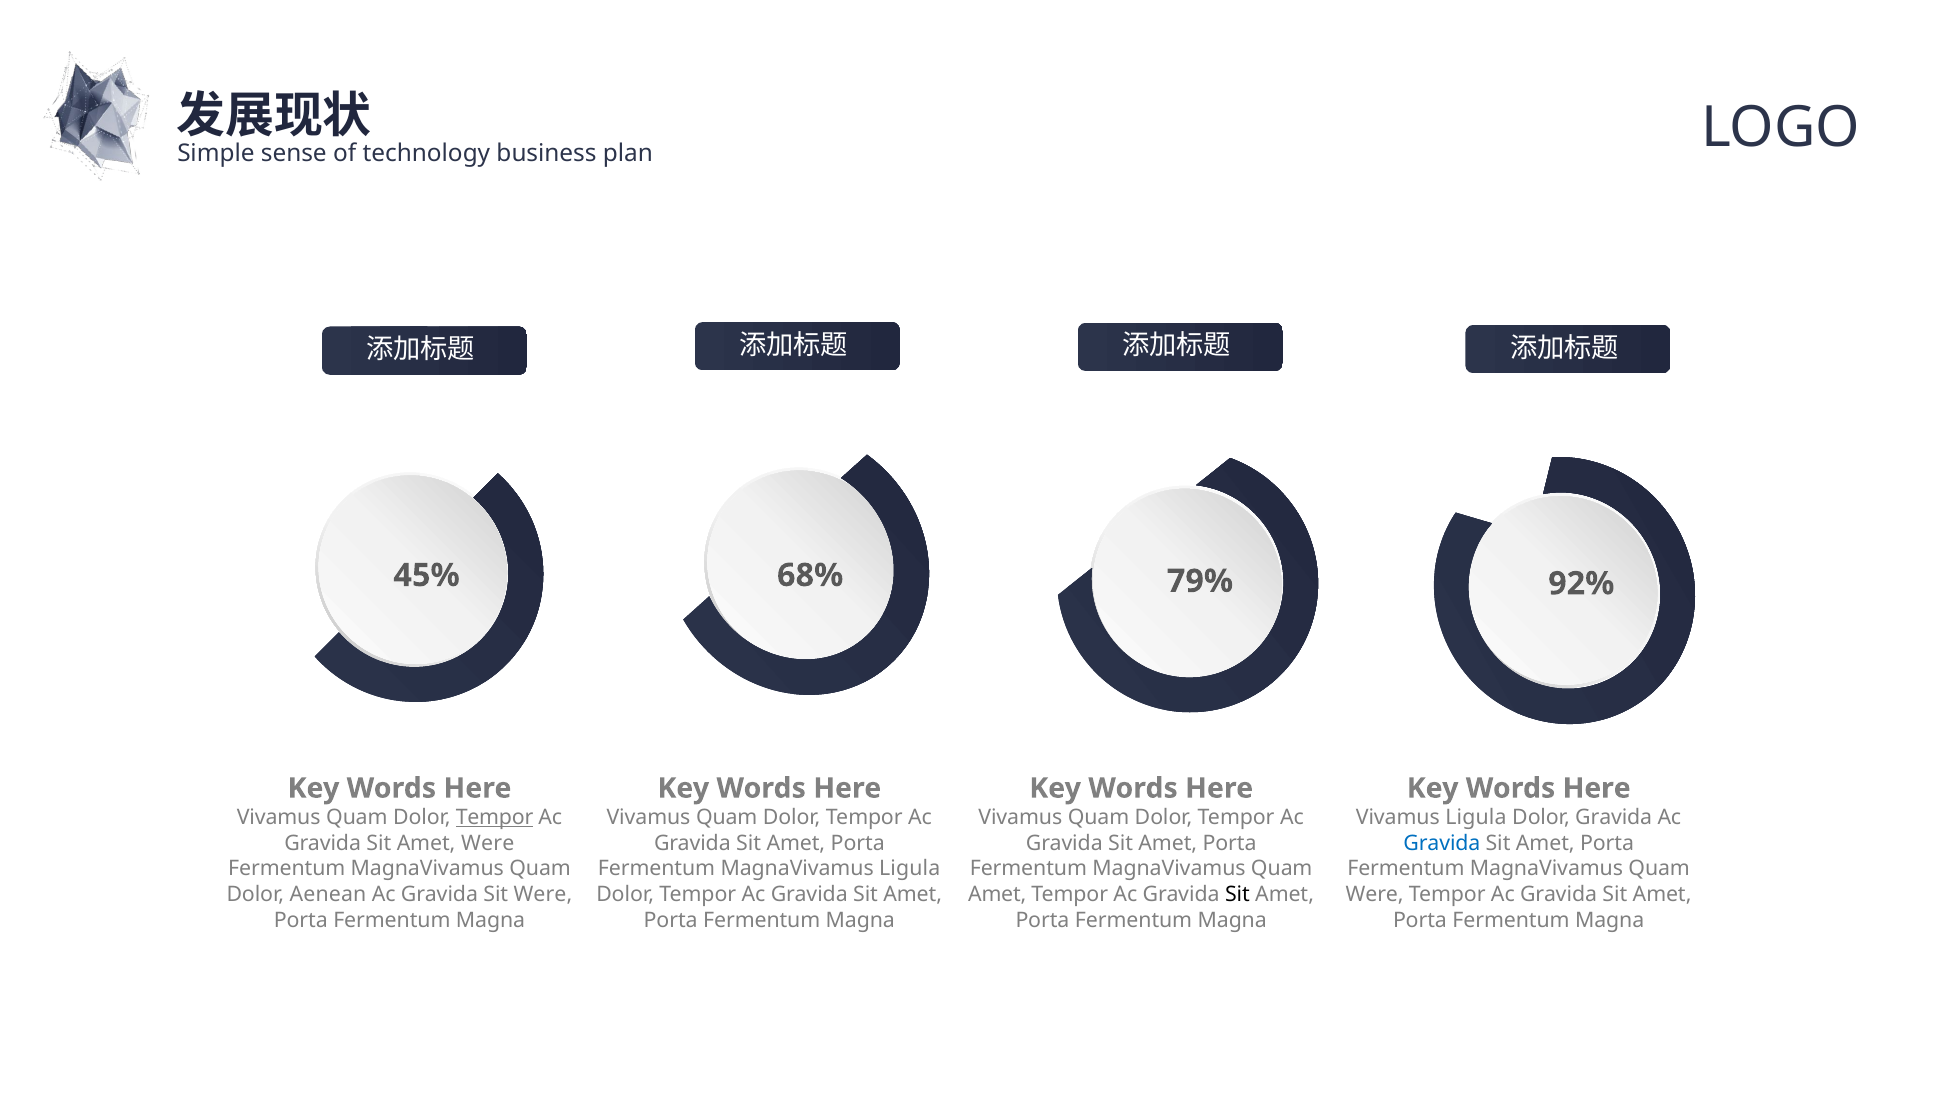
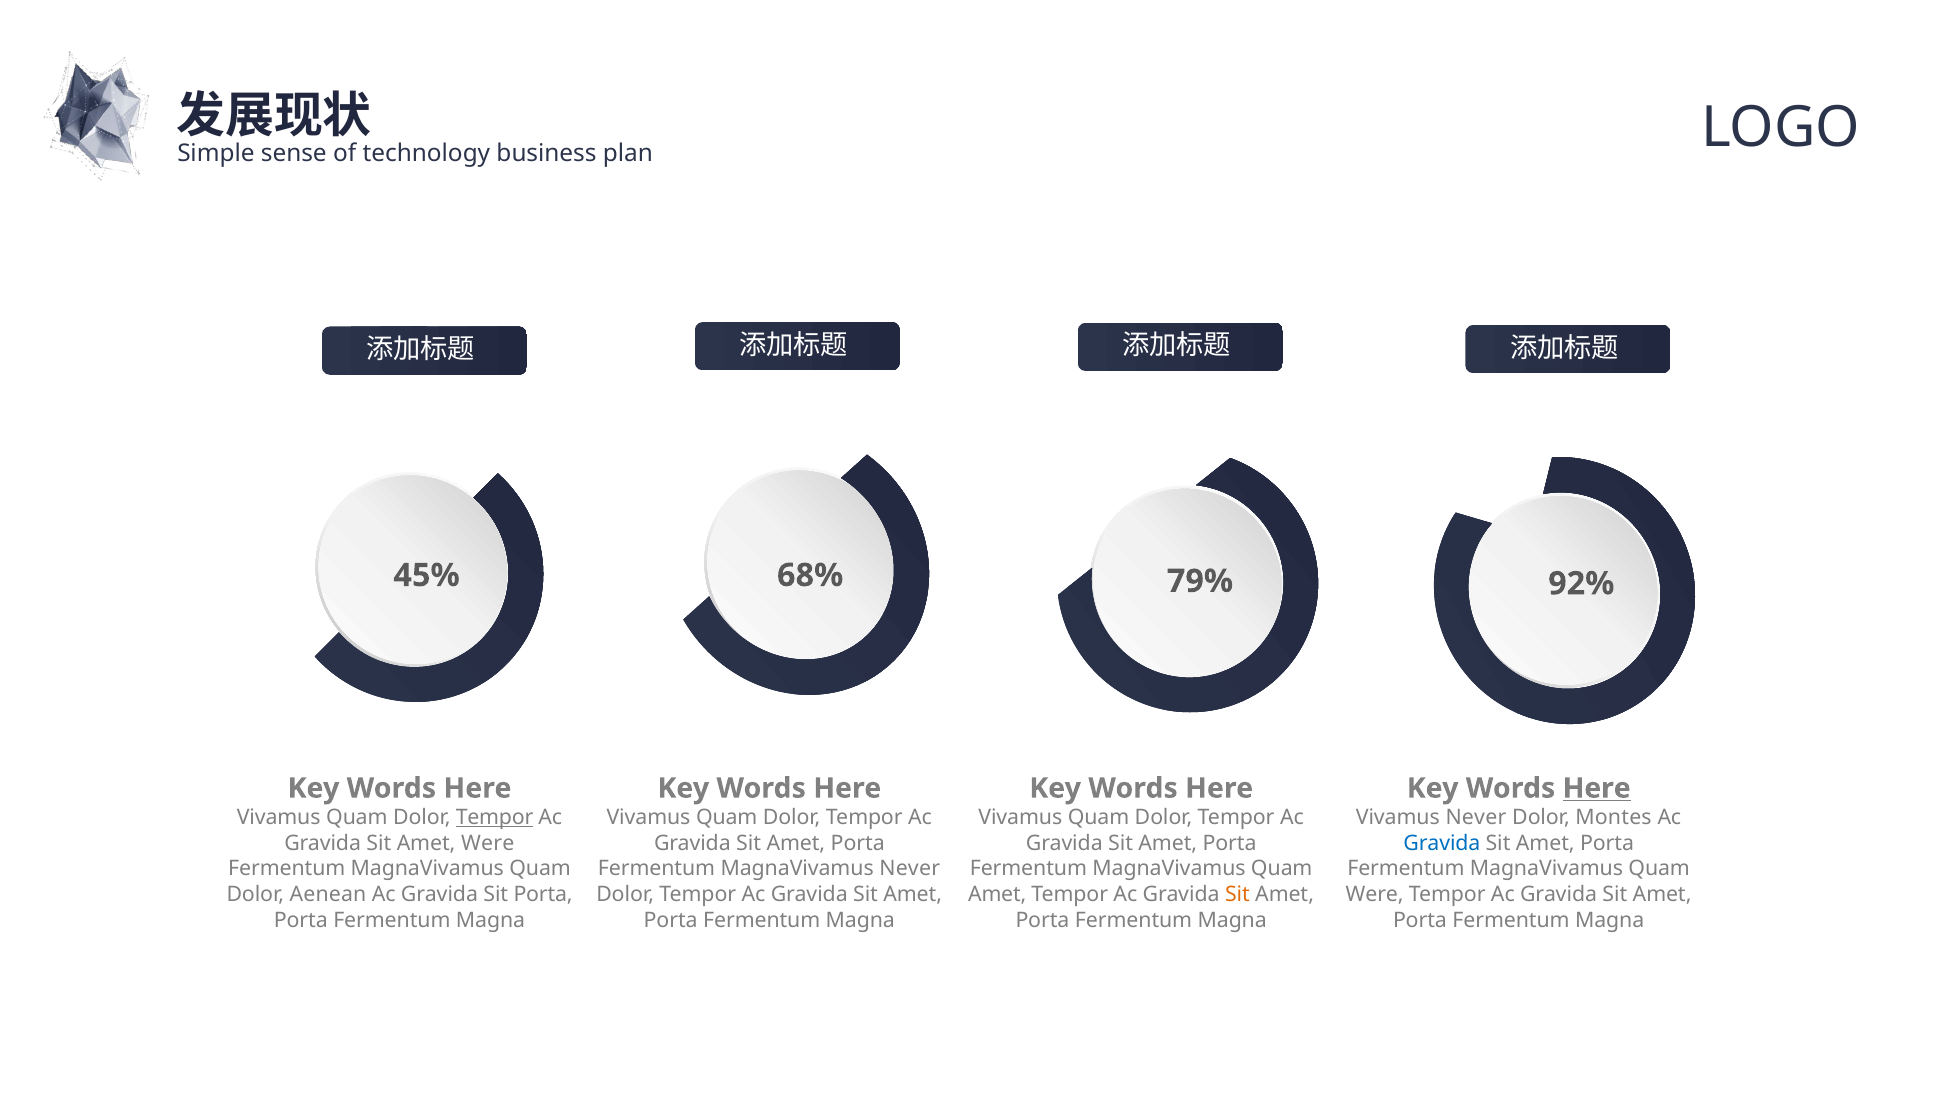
Here at (1597, 788) underline: none -> present
Vivamus Ligula: Ligula -> Never
Dolor Gravida: Gravida -> Montes
MagnaVivamus Ligula: Ligula -> Never
Sit Were: Were -> Porta
Sit at (1237, 894) colour: black -> orange
